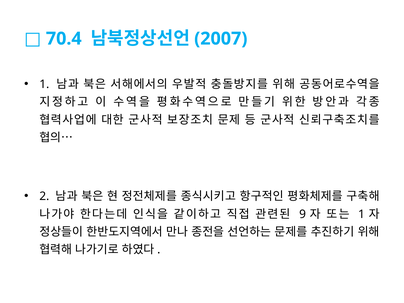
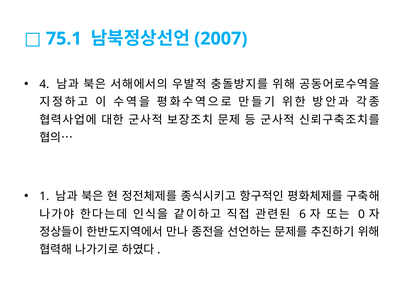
70.4: 70.4 -> 75.1
1 at (44, 84): 1 -> 4
2: 2 -> 1
9: 9 -> 6
1 at (361, 214): 1 -> 0
